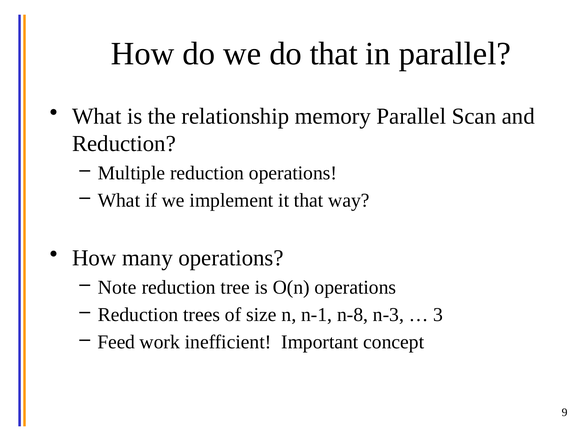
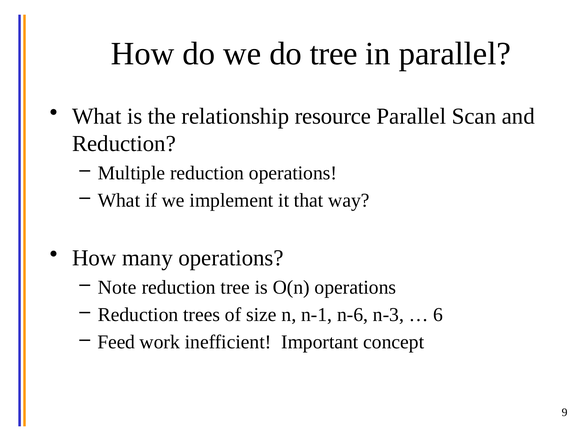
do that: that -> tree
memory: memory -> resource
n-8: n-8 -> n-6
3: 3 -> 6
